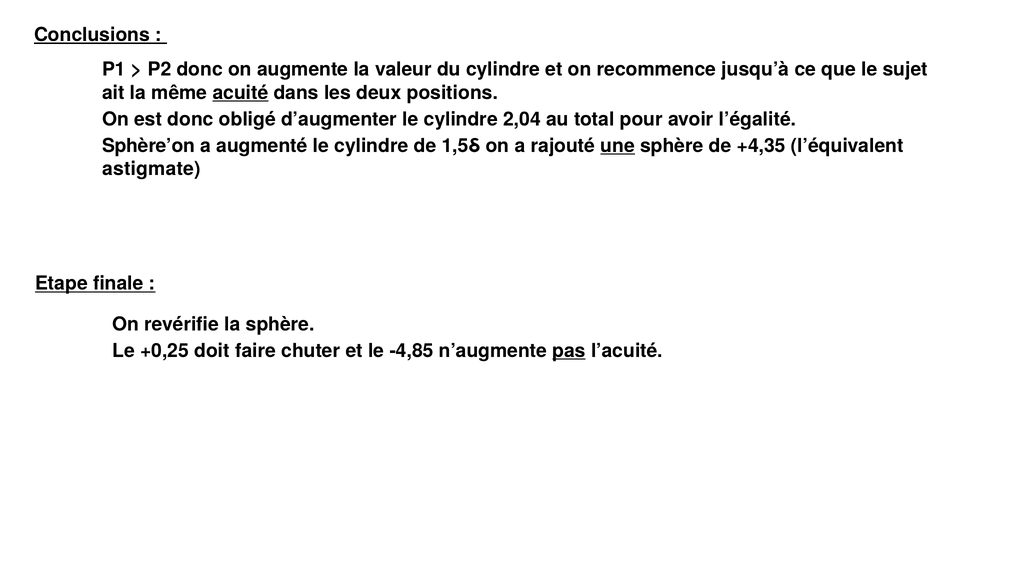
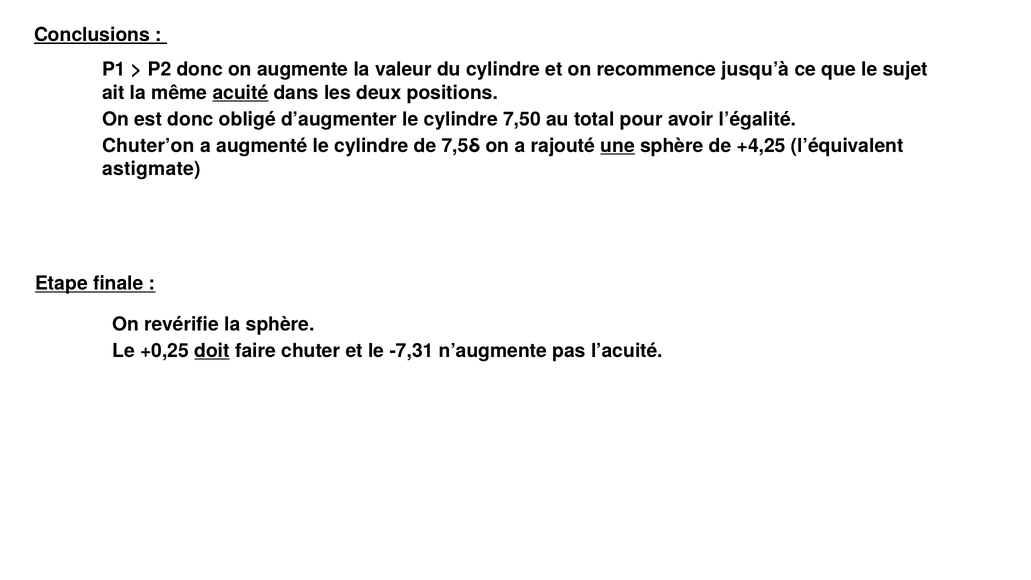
2,04: 2,04 -> 7,50
Sphère’on: Sphère’on -> Chuter’on
1,5δ: 1,5δ -> 7,5δ
+4,35: +4,35 -> +4,25
doit underline: none -> present
-4,85: -4,85 -> -7,31
pas underline: present -> none
